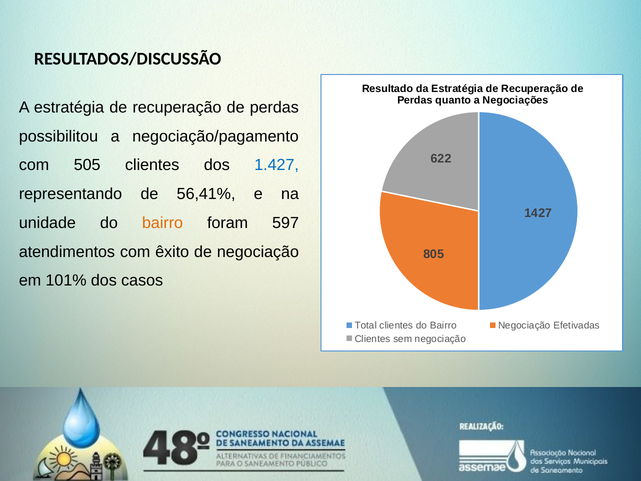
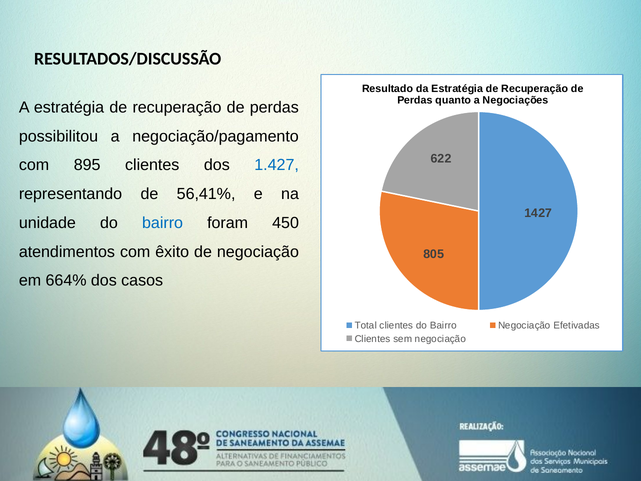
505: 505 -> 895
bairro at (163, 223) colour: orange -> blue
597: 597 -> 450
101%: 101% -> 664%
